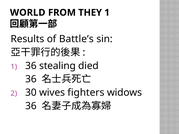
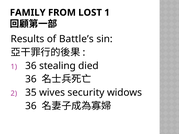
WORLD: WORLD -> FAMILY
THEY: THEY -> LOST
30: 30 -> 35
fighters: fighters -> security
